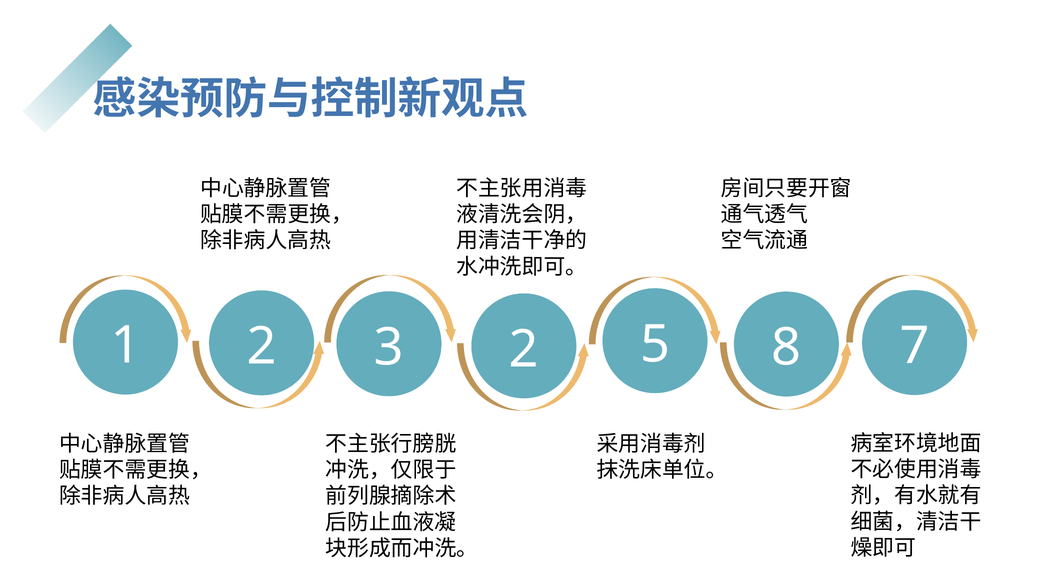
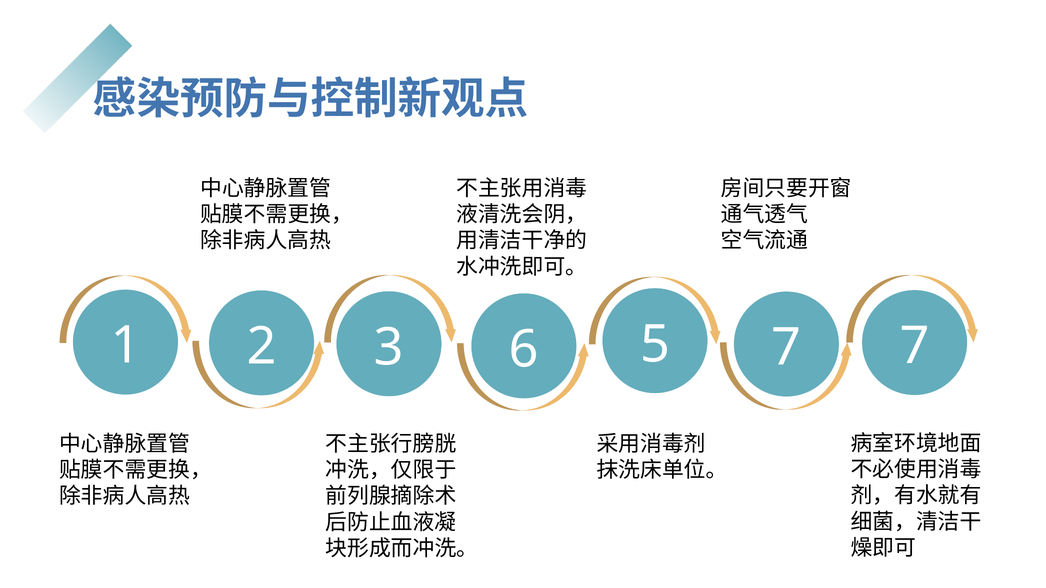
1 2: 2 -> 6
5 8: 8 -> 7
